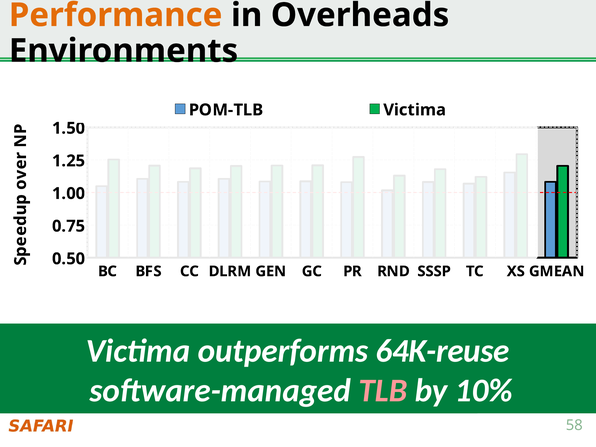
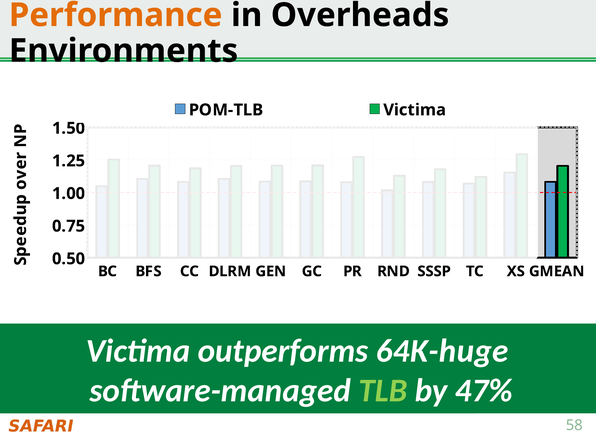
64K-reuse: 64K-reuse -> 64K-huge
TLB colour: pink -> light green
10%: 10% -> 47%
